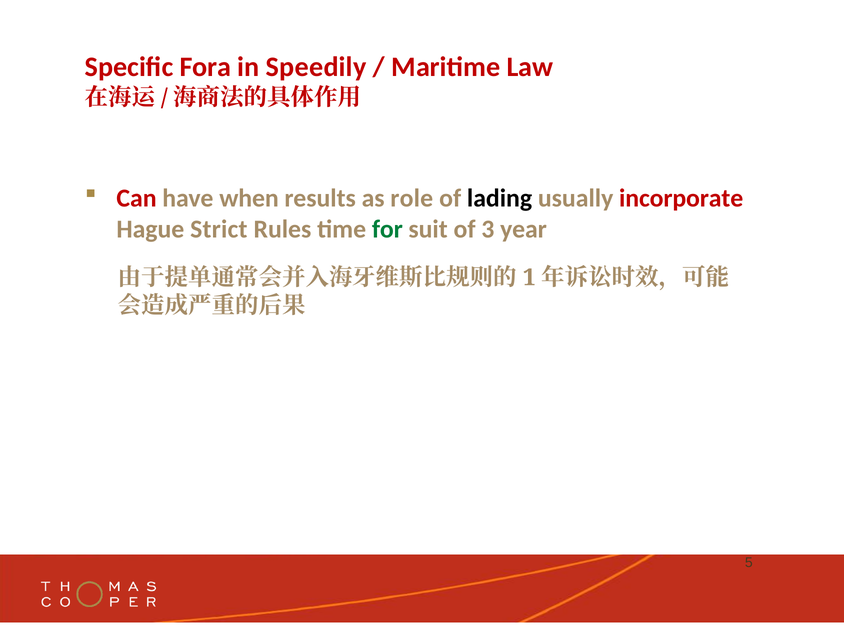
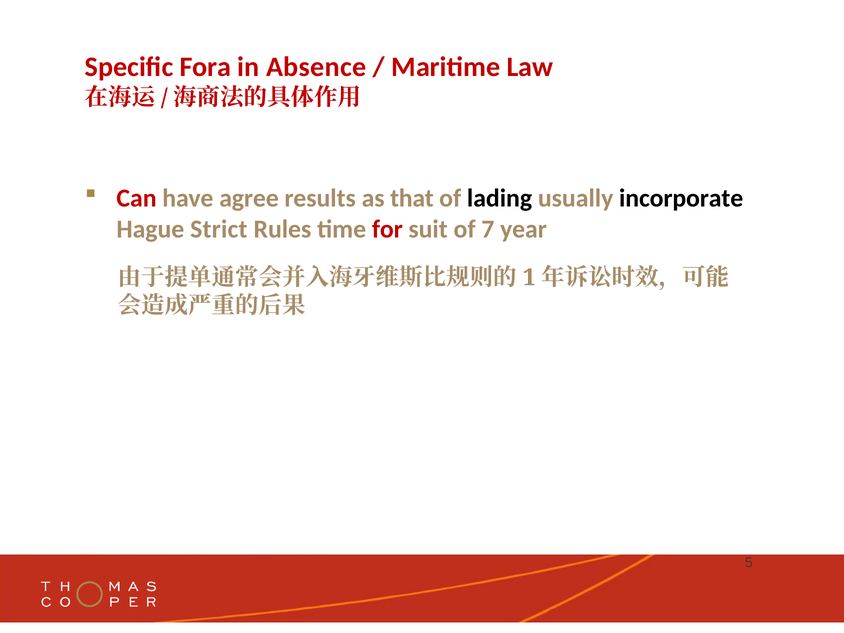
Speedily: Speedily -> Absence
when: when -> agree
role: role -> that
incorporate colour: red -> black
for colour: green -> red
3: 3 -> 7
